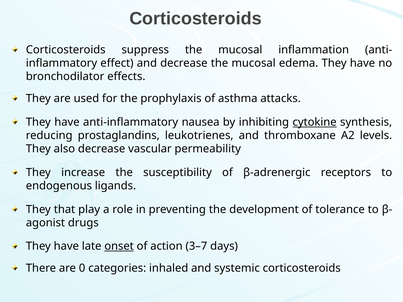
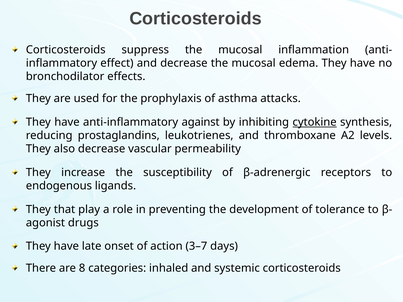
nausea: nausea -> against
onset underline: present -> none
0: 0 -> 8
